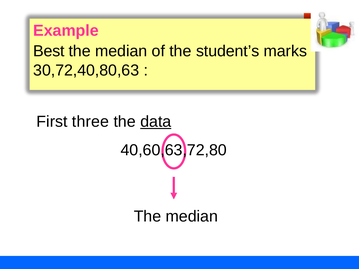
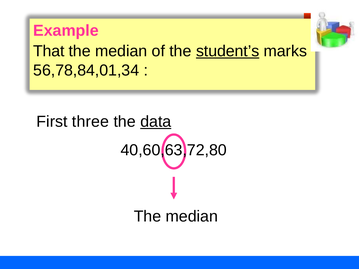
Best: Best -> That
student’s underline: none -> present
30,72,40,80,63: 30,72,40,80,63 -> 56,78,84,01,34
